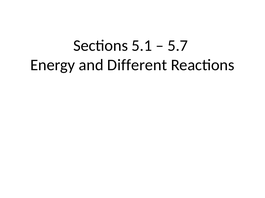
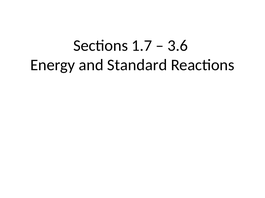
5.1: 5.1 -> 1.7
5.7: 5.7 -> 3.6
Different: Different -> Standard
